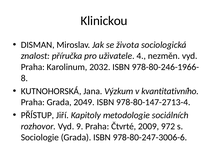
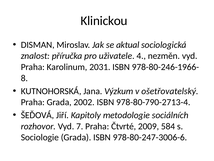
života: života -> aktual
2032: 2032 -> 2031
kvantitativního: kvantitativního -> ošetřovatelský
2049: 2049 -> 2002
978-80-147-2713-4: 978-80-147-2713-4 -> 978-80-790-2713-4
PŘÍSTUP: PŘÍSTUP -> ŠEĎOVÁ
9: 9 -> 7
972: 972 -> 584
